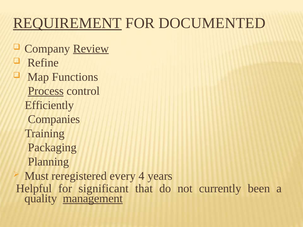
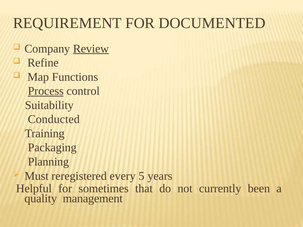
REQUIREMENT underline: present -> none
Efficiently: Efficiently -> Suitability
Companies: Companies -> Conducted
4: 4 -> 5
significant: significant -> sometimes
management underline: present -> none
